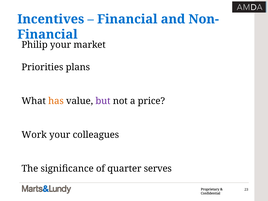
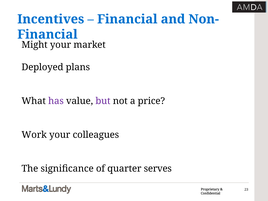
Philip: Philip -> Might
Priorities: Priorities -> Deployed
has colour: orange -> purple
